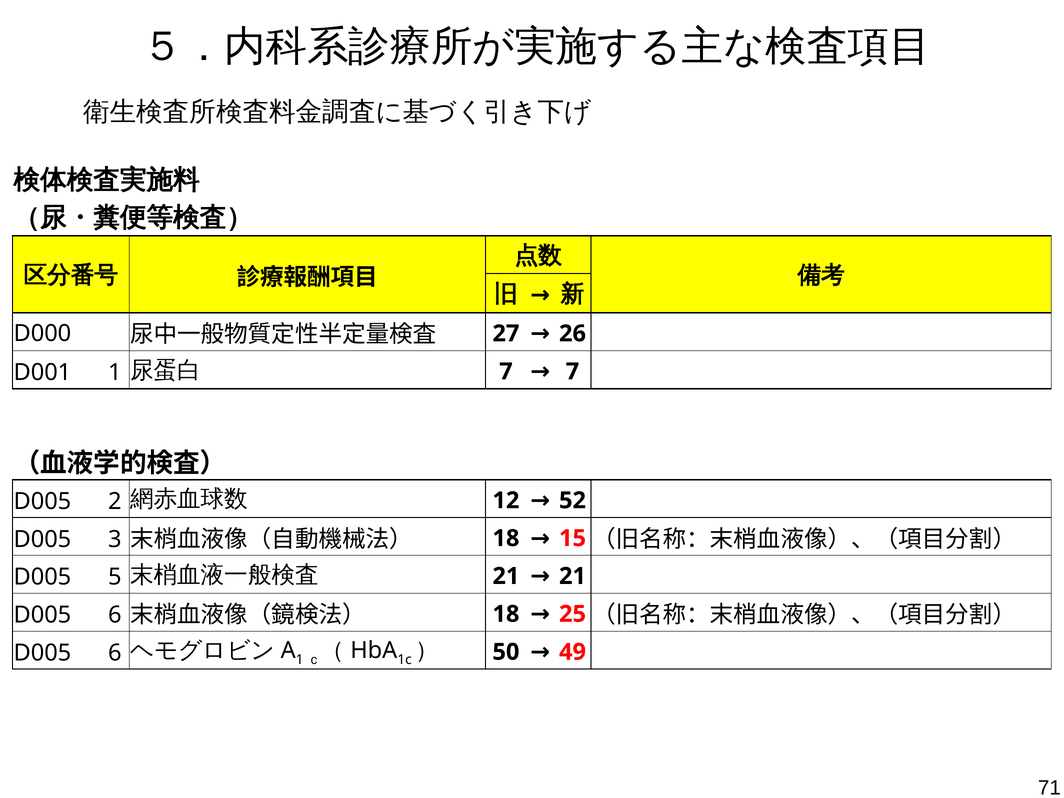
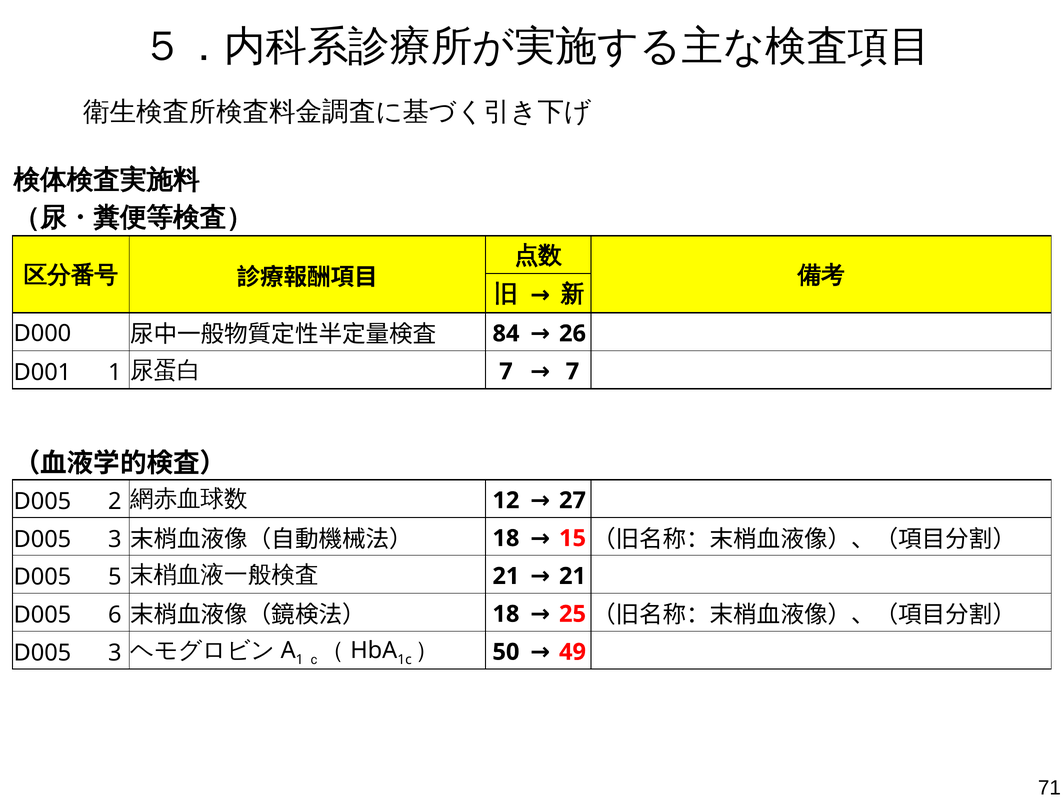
27: 27 -> 84
52: 52 -> 27
6 at (115, 653): 6 -> 3
